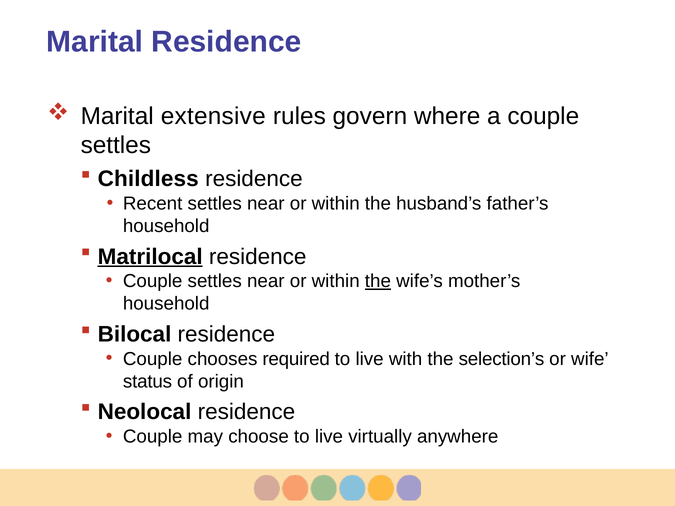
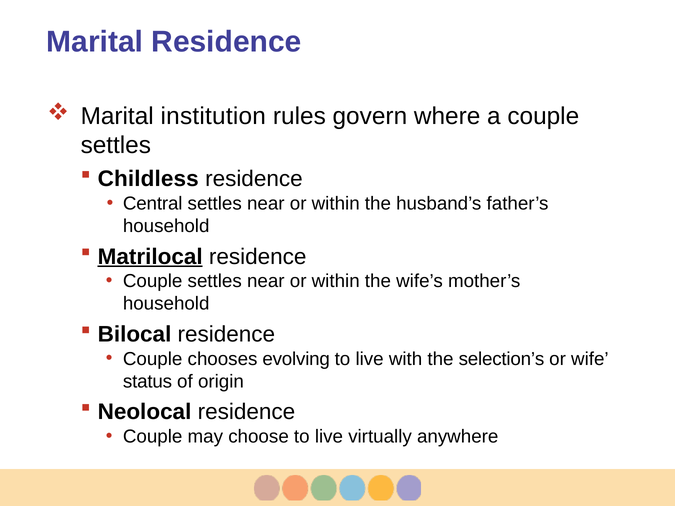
extensive: extensive -> institution
Recent: Recent -> Central
the at (378, 281) underline: present -> none
required: required -> evolving
